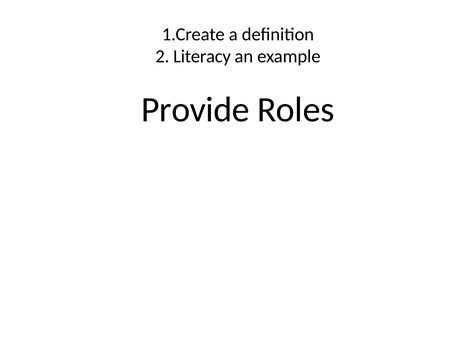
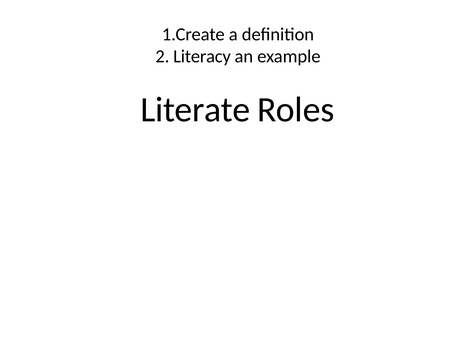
Provide: Provide -> Literate
